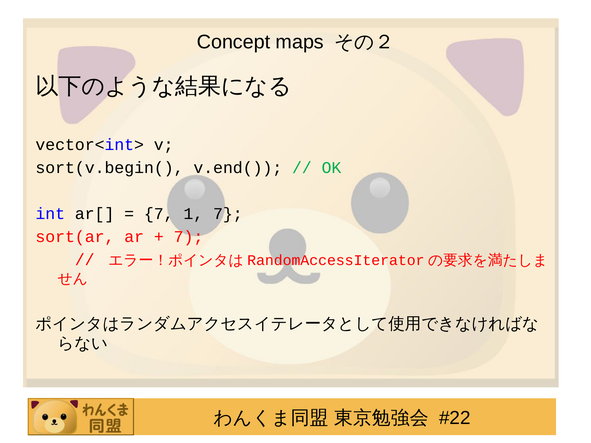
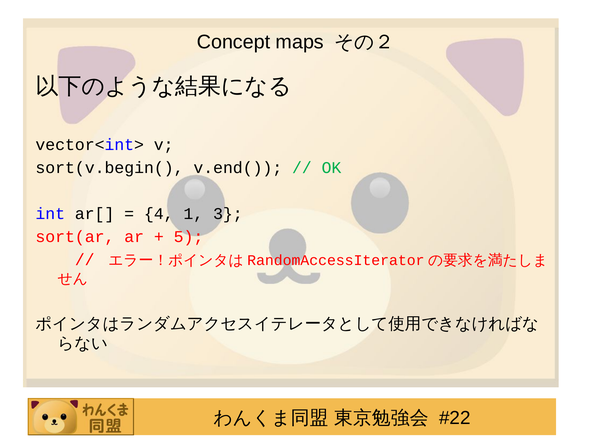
7 at (159, 214): 7 -> 4
1 7: 7 -> 3
7 at (188, 237): 7 -> 5
